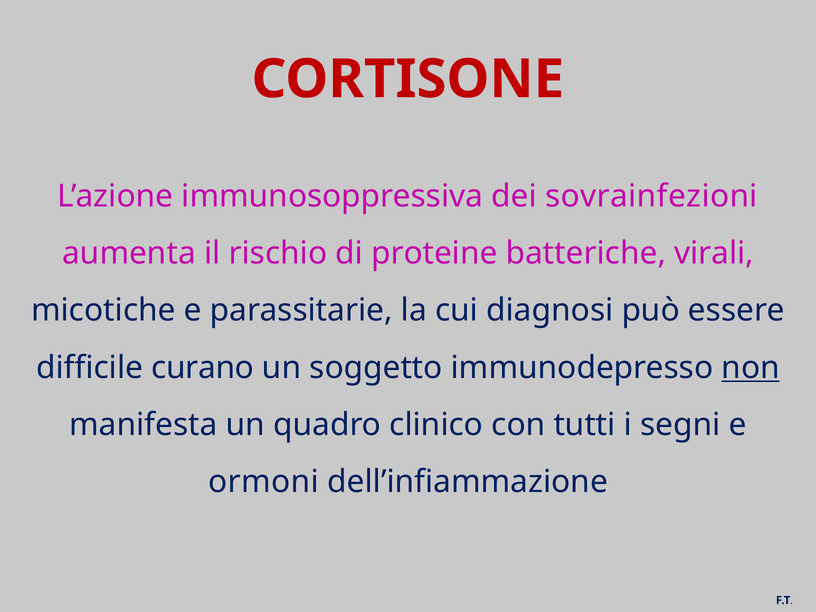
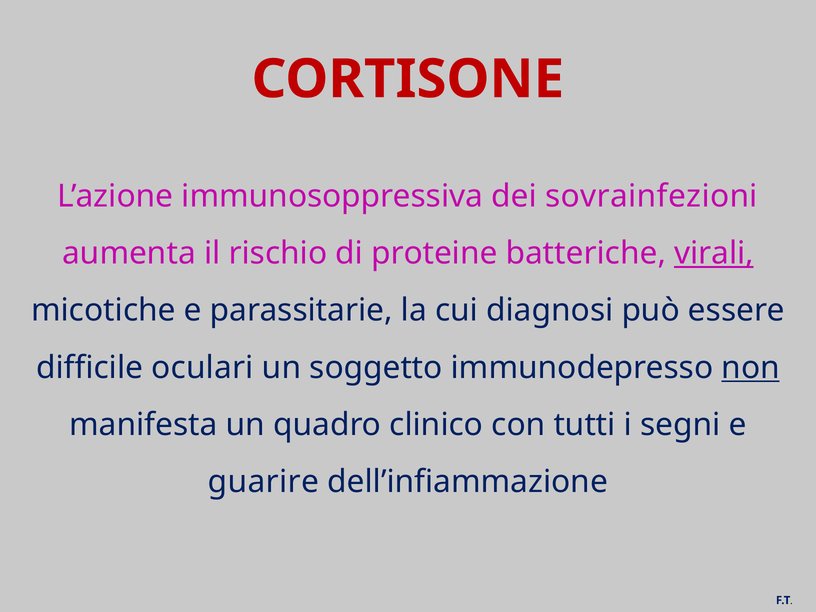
virali underline: none -> present
curano: curano -> oculari
ormoni: ormoni -> guarire
